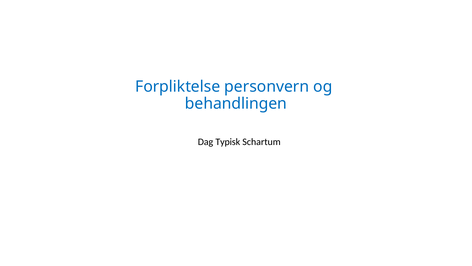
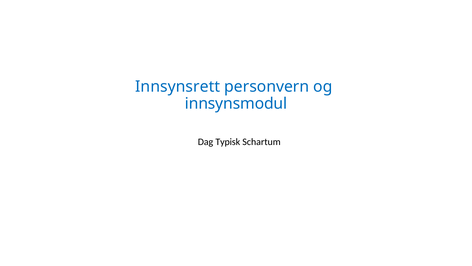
Forpliktelse: Forpliktelse -> Innsynsrett
behandlingen: behandlingen -> innsynsmodul
